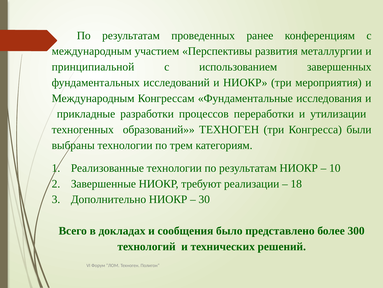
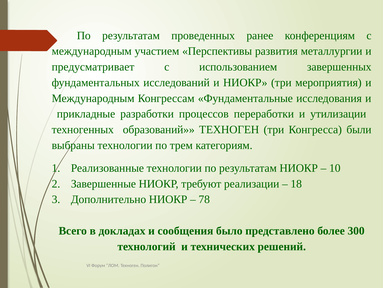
принципиальной: принципиальной -> предусматривает
30: 30 -> 78
